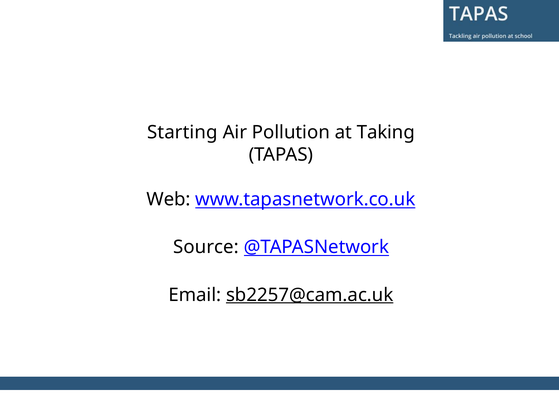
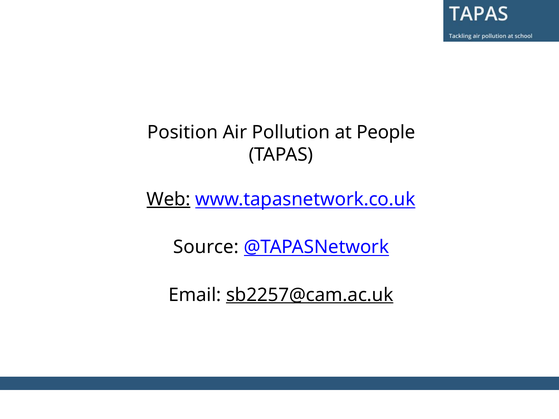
Starting: Starting -> Position
Taking: Taking -> People
Web underline: none -> present
